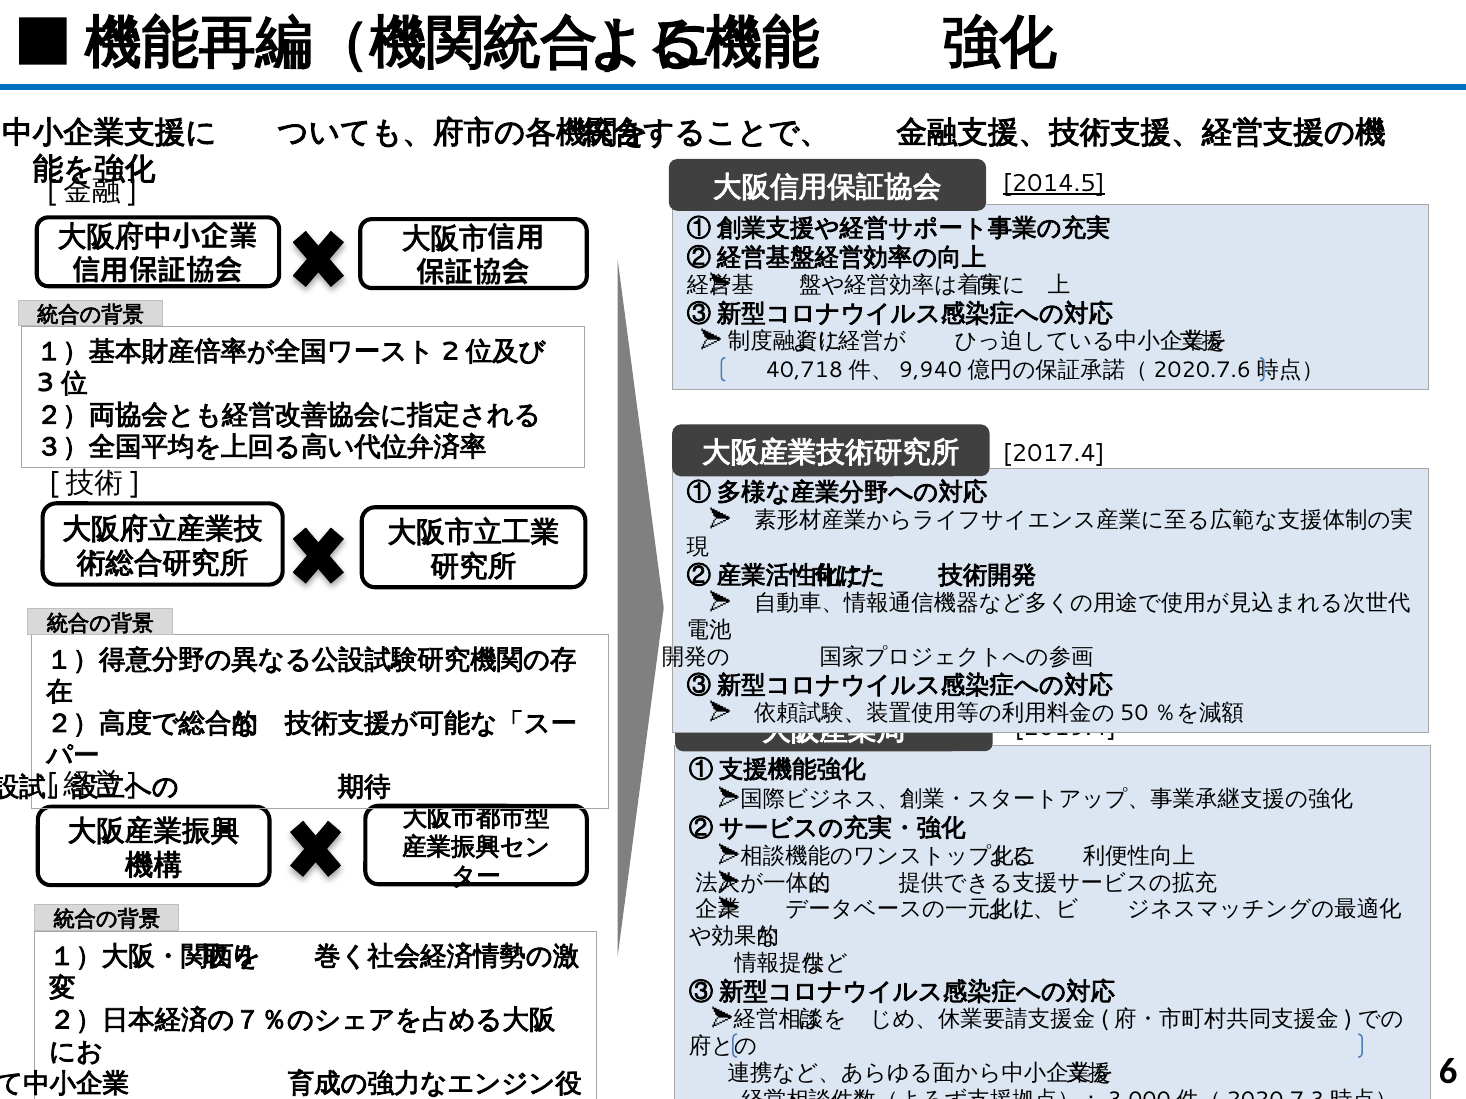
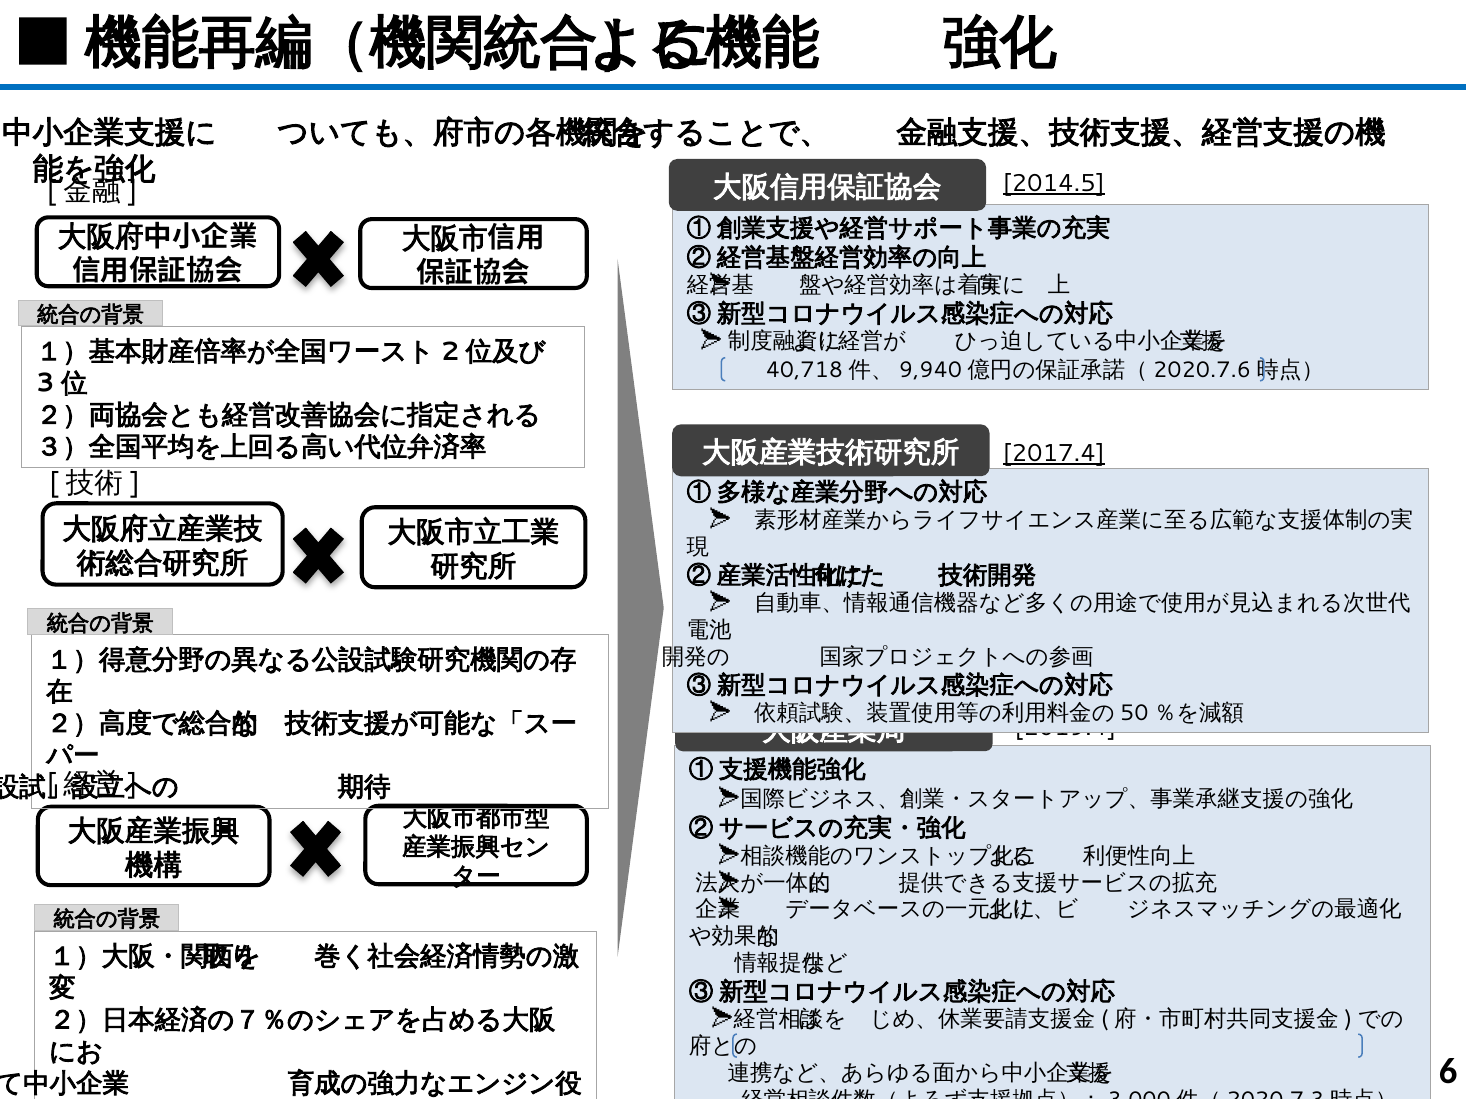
2017.4 underline: none -> present
